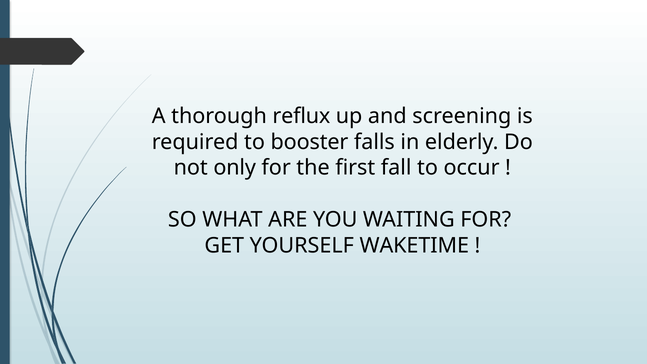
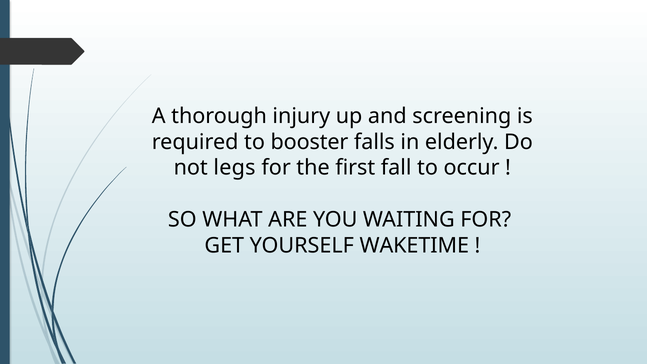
reflux: reflux -> injury
only: only -> legs
